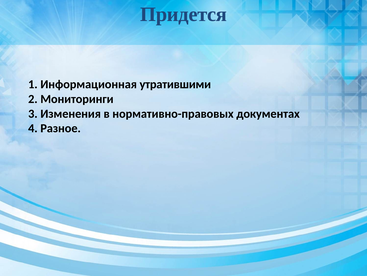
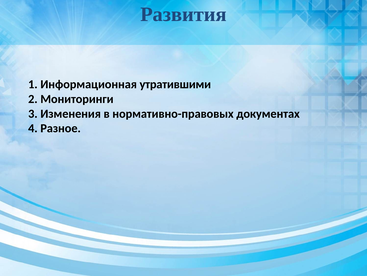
Придется: Придется -> Развития
